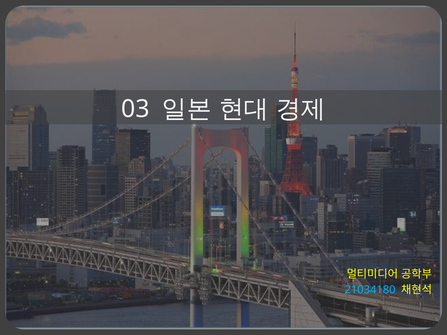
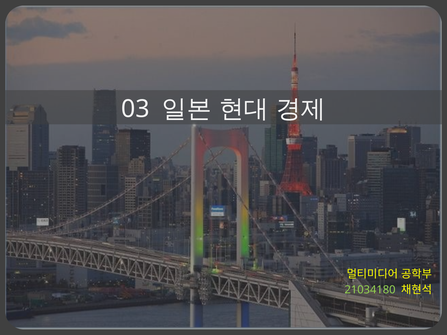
21034180 colour: light blue -> light green
